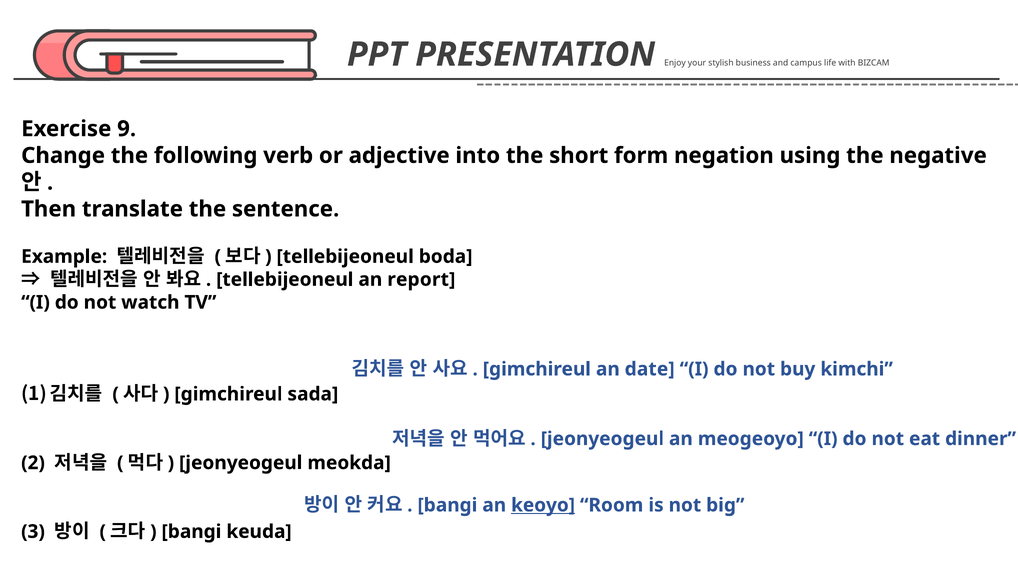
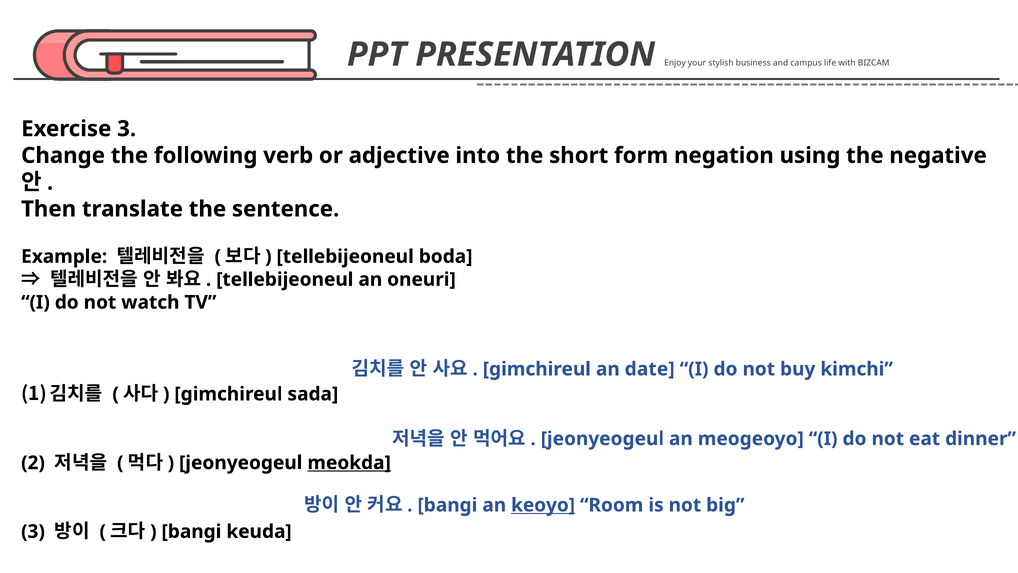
Exercise 9: 9 -> 3
report: report -> oneuri
meokda underline: none -> present
